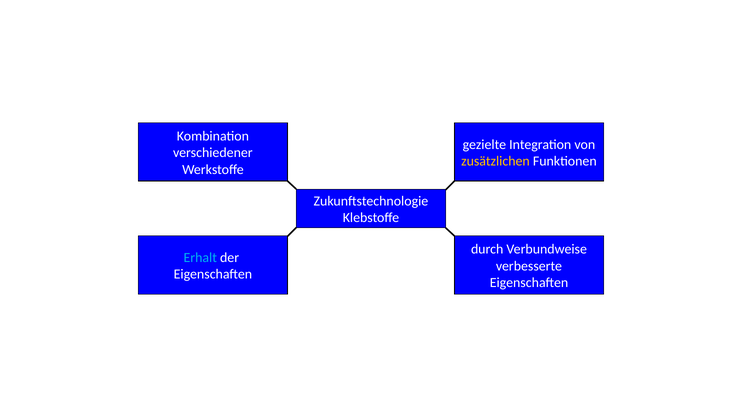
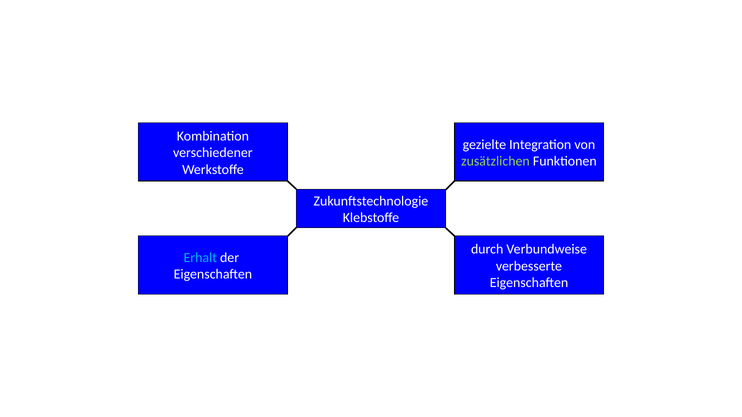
zusätzlichen colour: yellow -> light green
